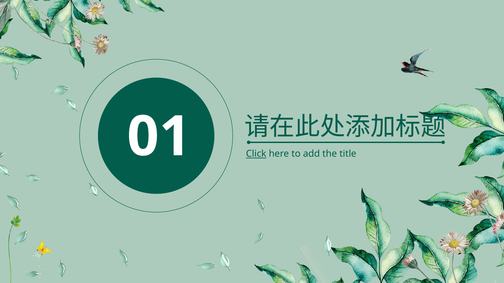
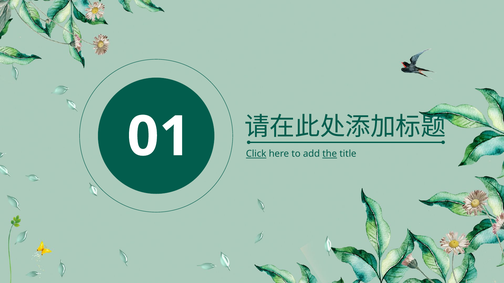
the underline: none -> present
